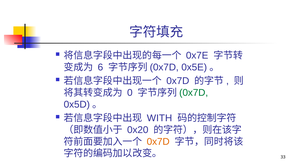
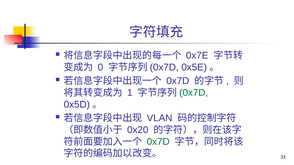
6: 6 -> 0
0: 0 -> 1
WITH: WITH -> VLAN
0x7D at (158, 142) colour: orange -> green
